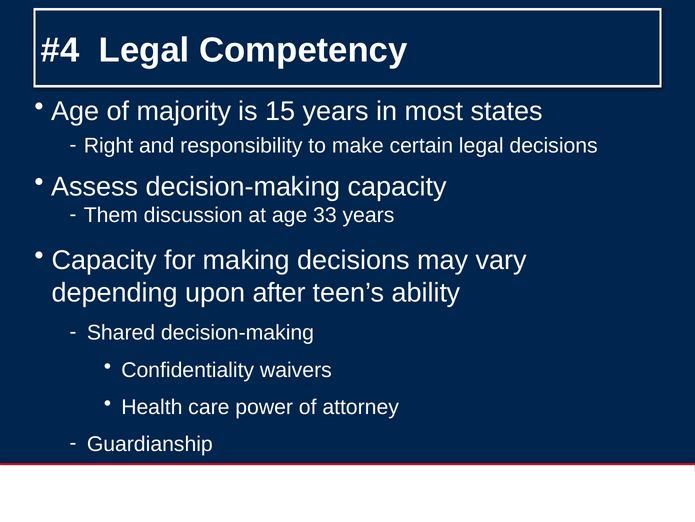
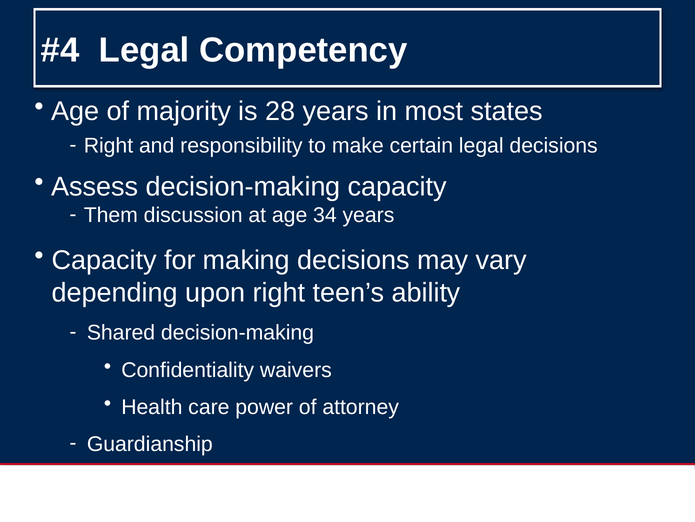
15: 15 -> 28
33: 33 -> 34
upon after: after -> right
